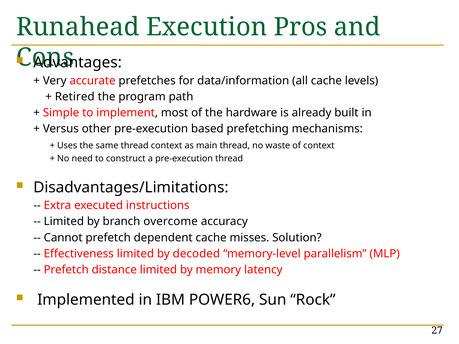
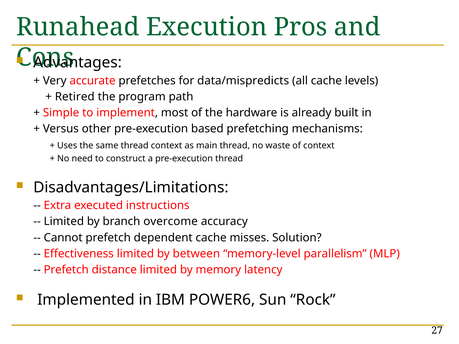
data/information: data/information -> data/mispredicts
decoded: decoded -> between
